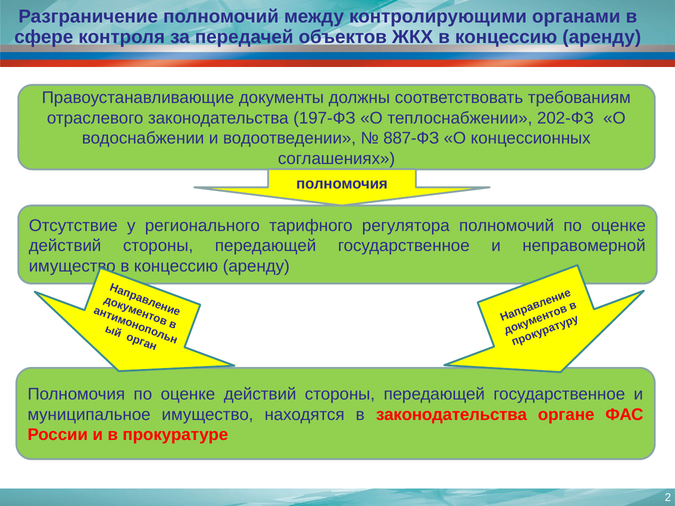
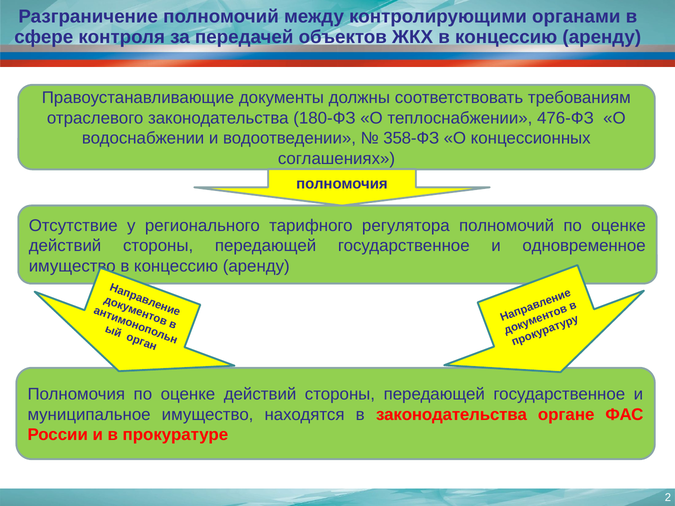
197-ФЗ: 197-ФЗ -> 180-ФЗ
202-ФЗ: 202-ФЗ -> 476-ФЗ
887-ФЗ: 887-ФЗ -> 358-ФЗ
неправомерной: неправомерной -> одновременное
